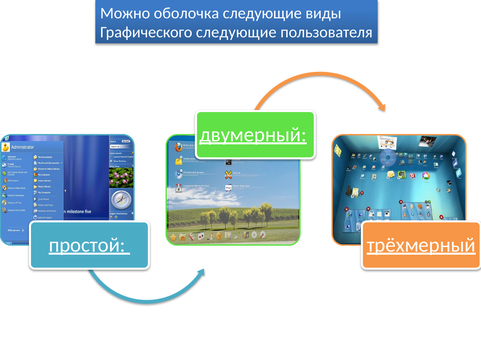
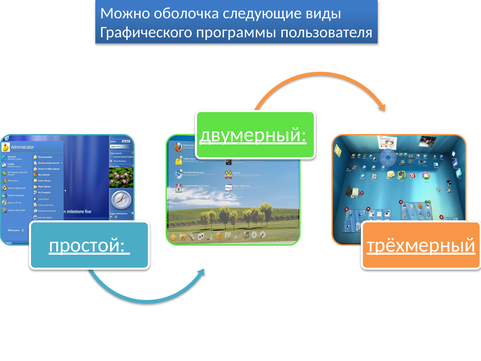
Графического следующие: следующие -> программы
